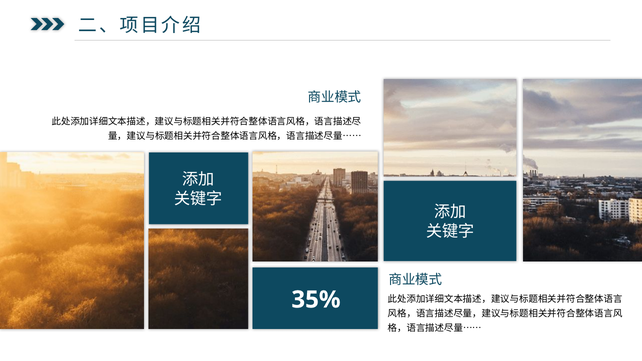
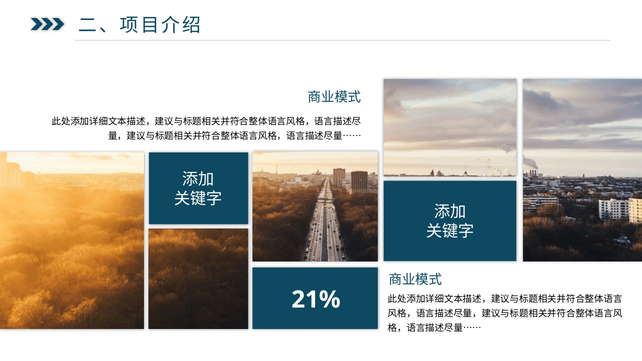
35%: 35% -> 21%
